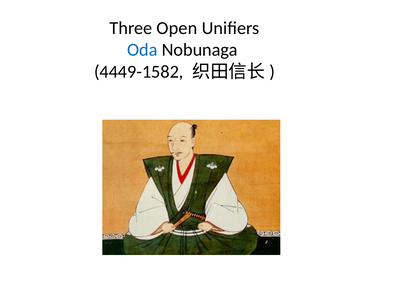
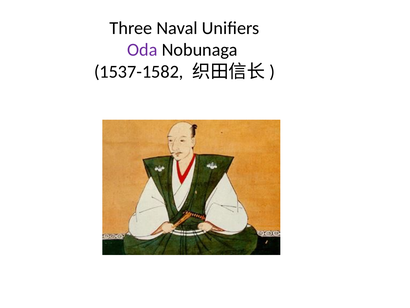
Open: Open -> Naval
Oda colour: blue -> purple
4449-1582: 4449-1582 -> 1537-1582
